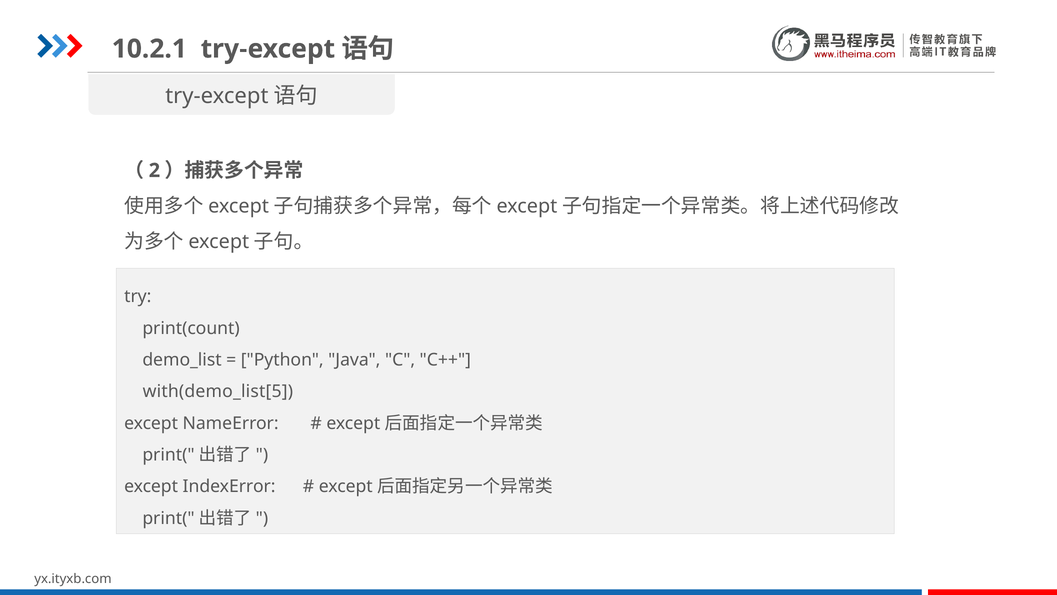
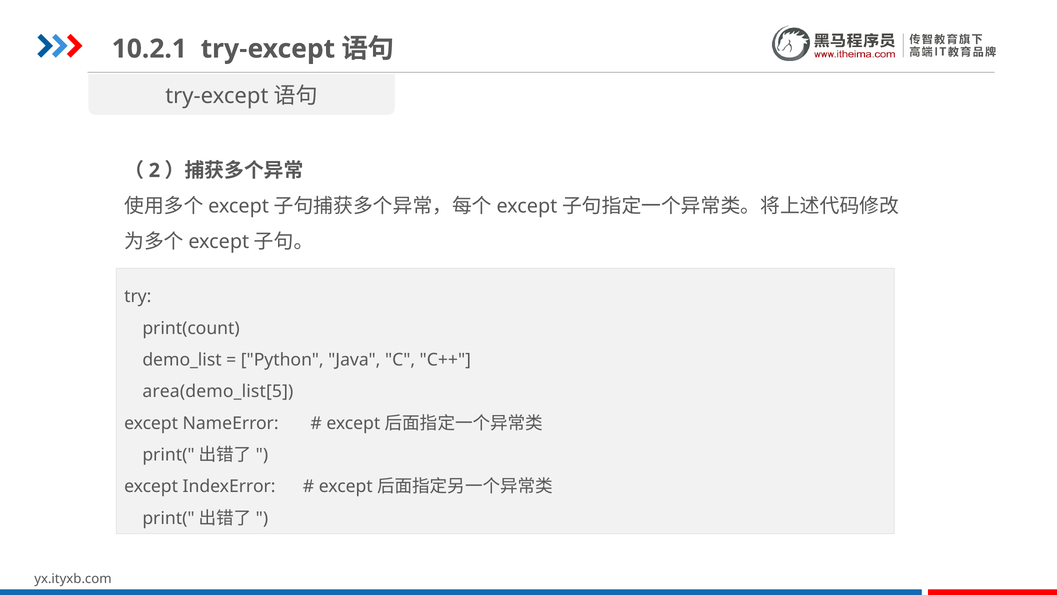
with(demo_list[5: with(demo_list[5 -> area(demo_list[5
